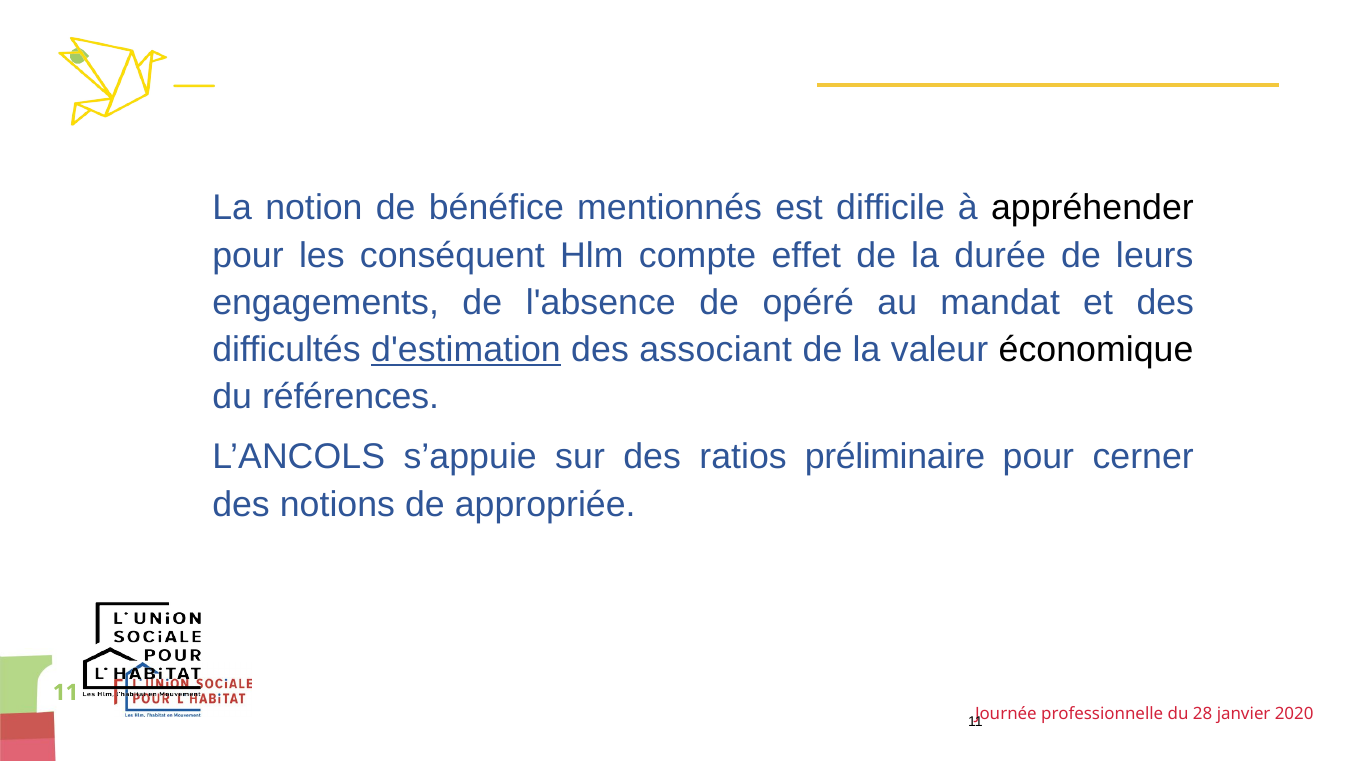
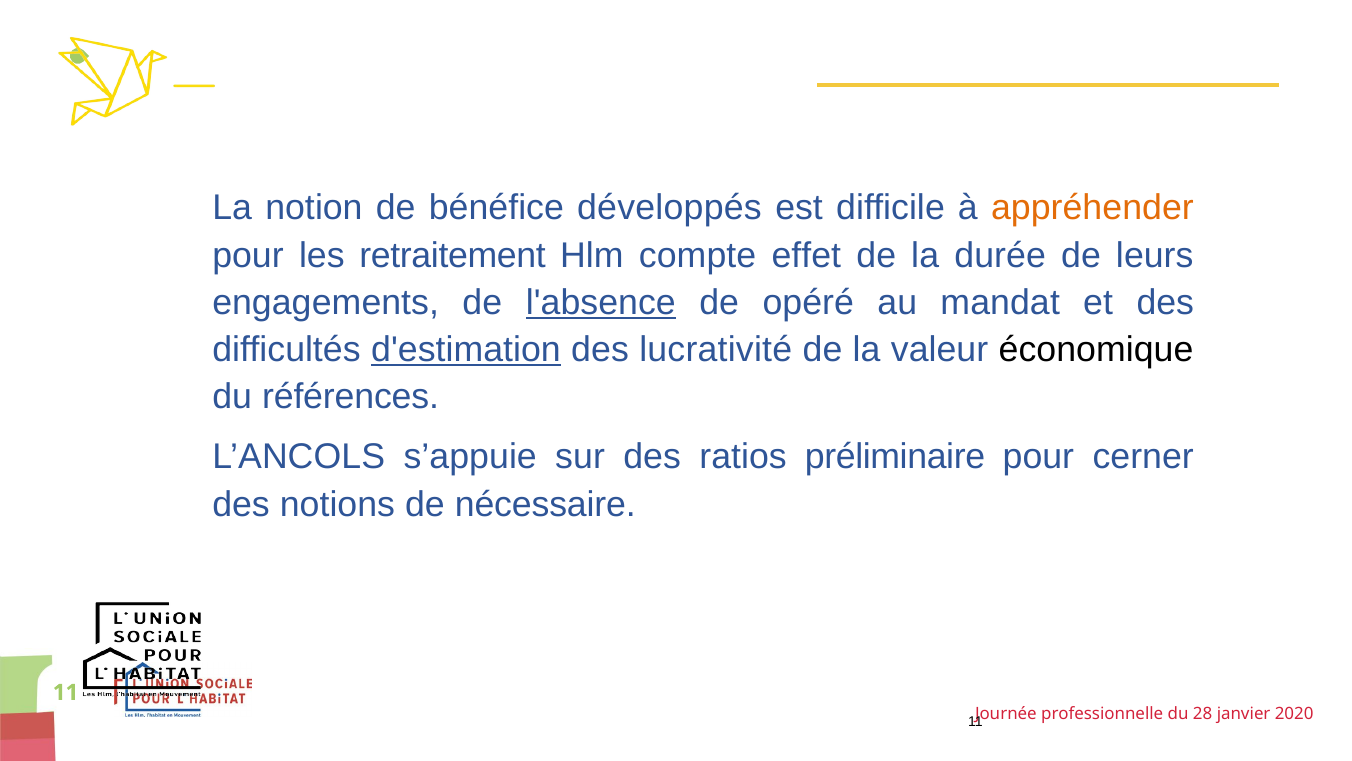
mentionnés: mentionnés -> développés
appréhender colour: black -> orange
conséquent: conséquent -> retraitement
l'absence underline: none -> present
associant: associant -> lucrativité
appropriée: appropriée -> nécessaire
